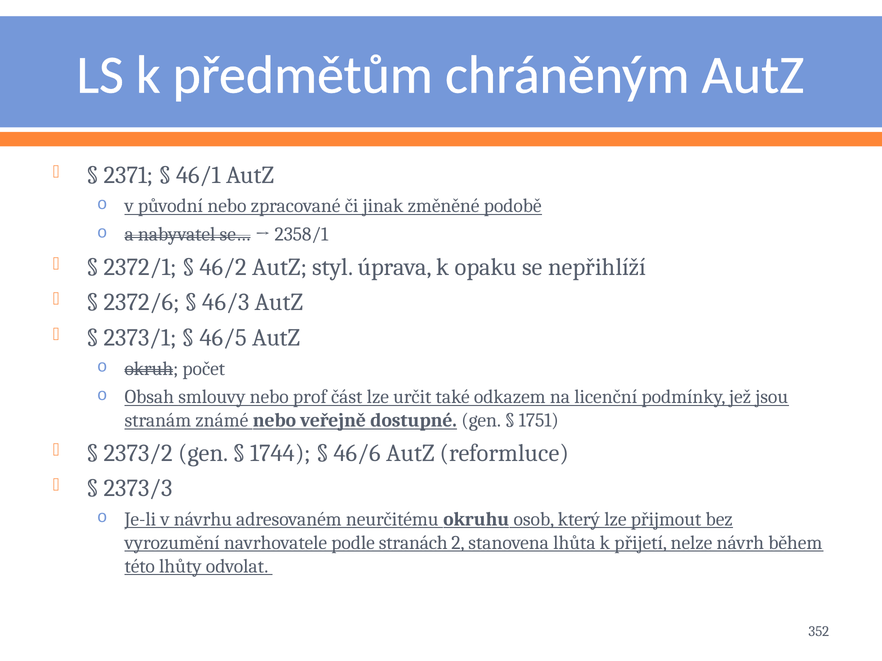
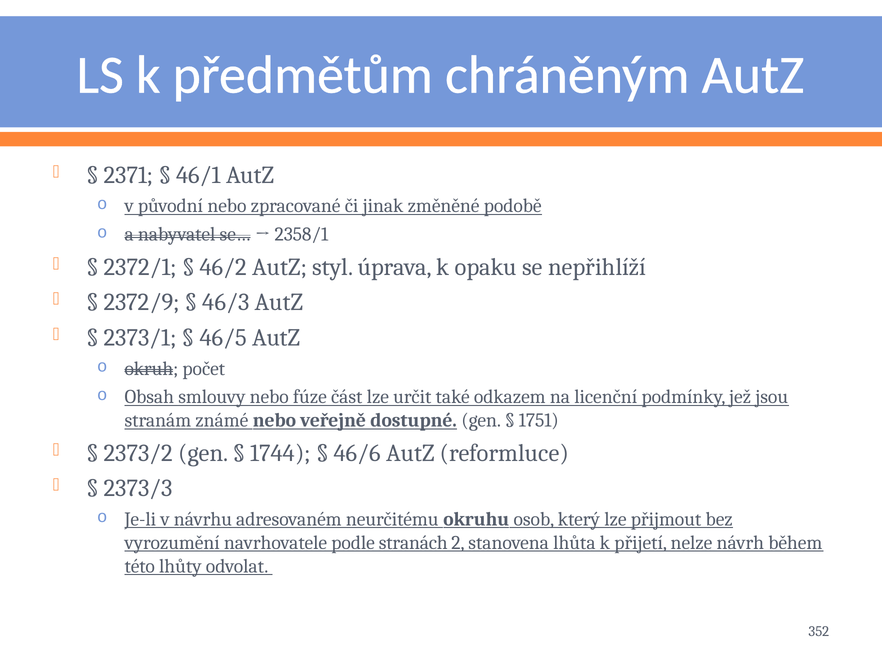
2372/6: 2372/6 -> 2372/9
prof: prof -> fúze
